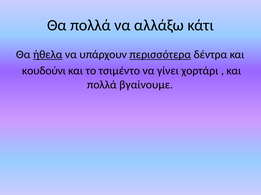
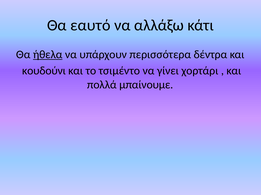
Θα πολλά: πολλά -> εαυτό
περισσότερα underline: present -> none
βγαίνουμε: βγαίνουμε -> μπαίνουμε
